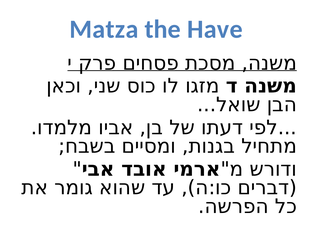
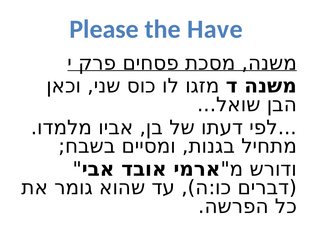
Matza: Matza -> Please
